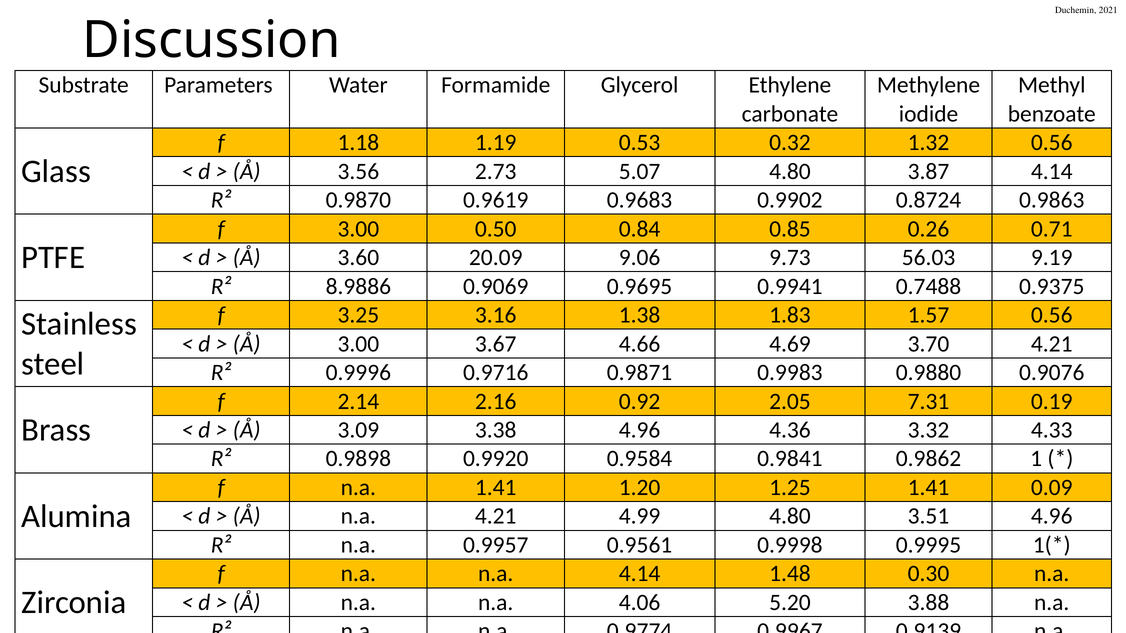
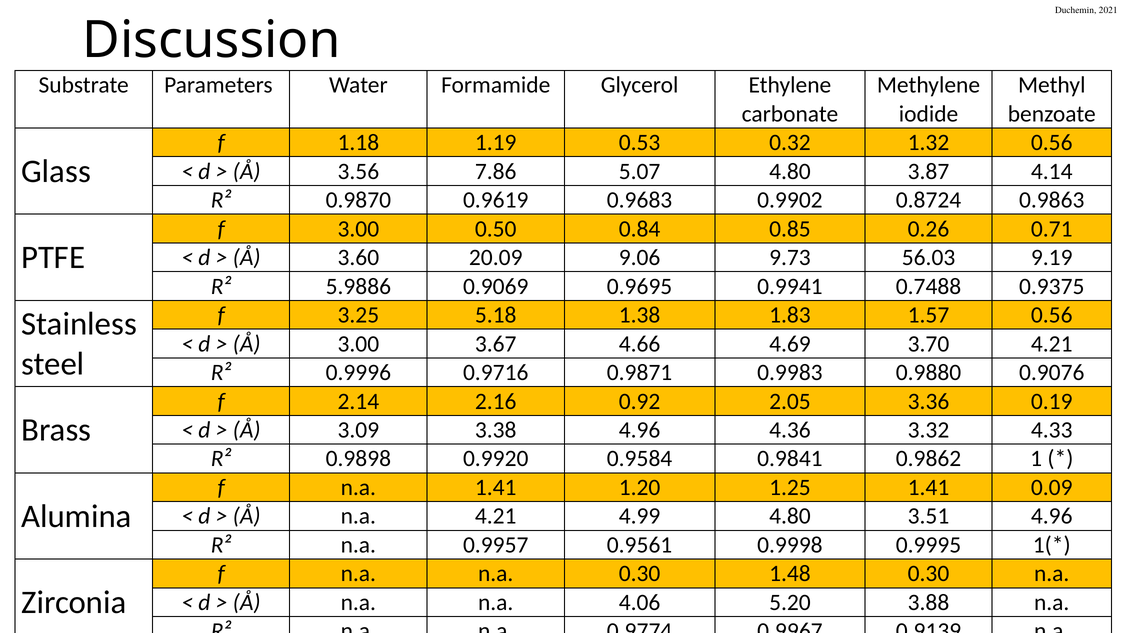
2.73: 2.73 -> 7.86
8.9886: 8.9886 -> 5.9886
3.16: 3.16 -> 5.18
7.31: 7.31 -> 3.36
n.a 4.14: 4.14 -> 0.30
